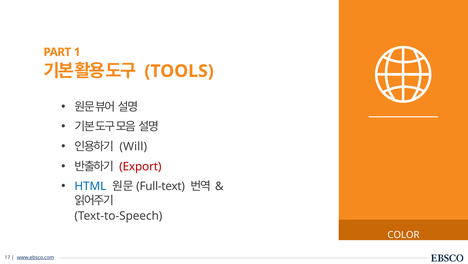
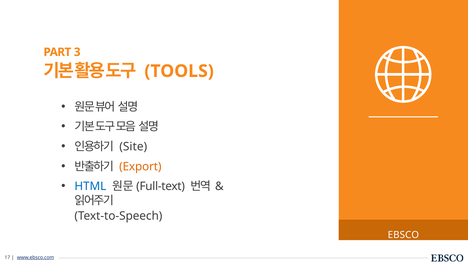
1: 1 -> 3
Will: Will -> Site
Export colour: red -> orange
COLOR: COLOR -> EBSCO
